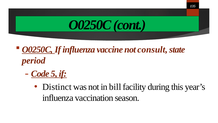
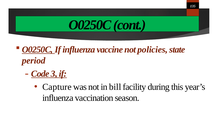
consult: consult -> policies
5: 5 -> 3
Distinct: Distinct -> Capture
